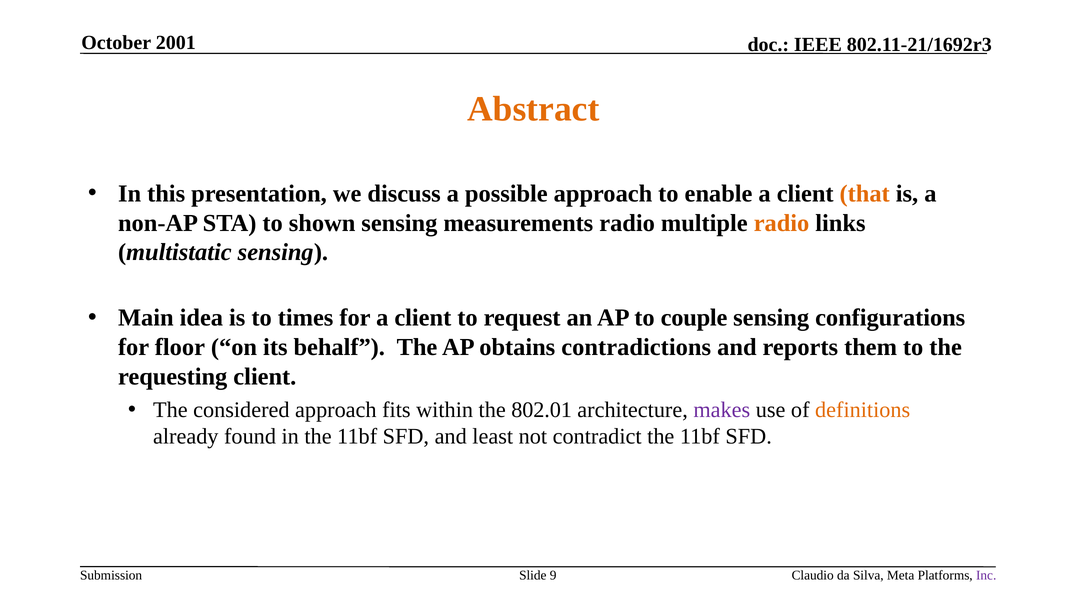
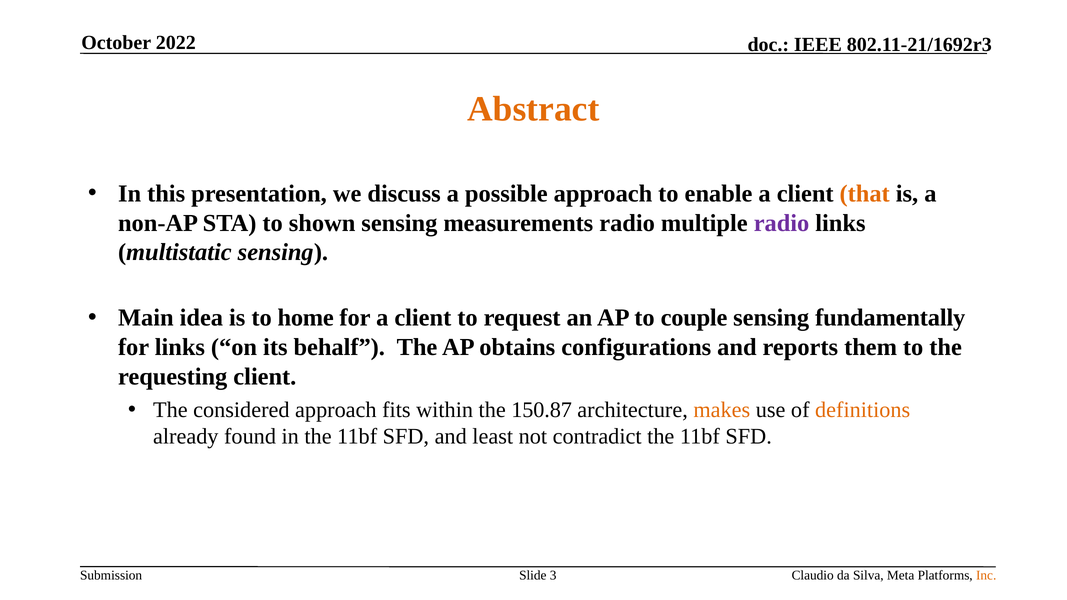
2001: 2001 -> 2022
radio at (782, 223) colour: orange -> purple
times: times -> home
configurations: configurations -> fundamentally
for floor: floor -> links
contradictions: contradictions -> configurations
802.01: 802.01 -> 150.87
makes colour: purple -> orange
9: 9 -> 3
Inc colour: purple -> orange
